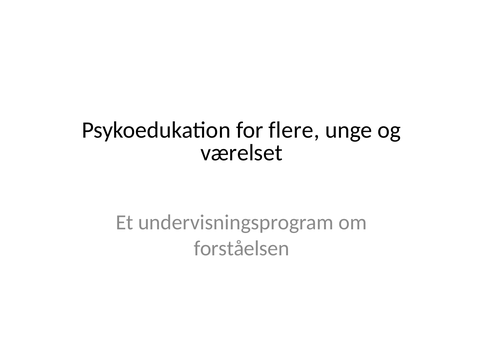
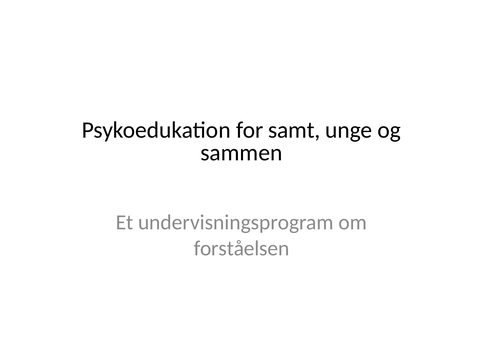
flere: flere -> samt
værelset: værelset -> sammen
